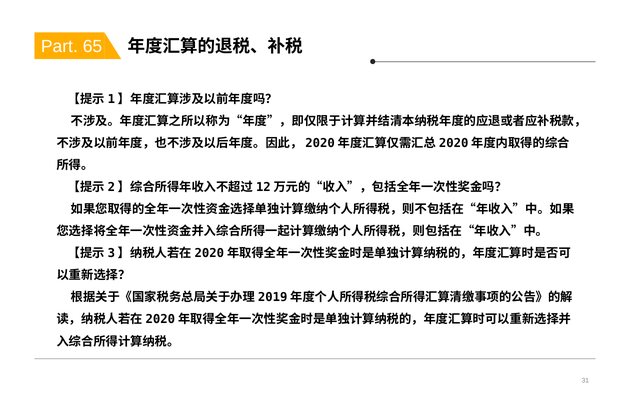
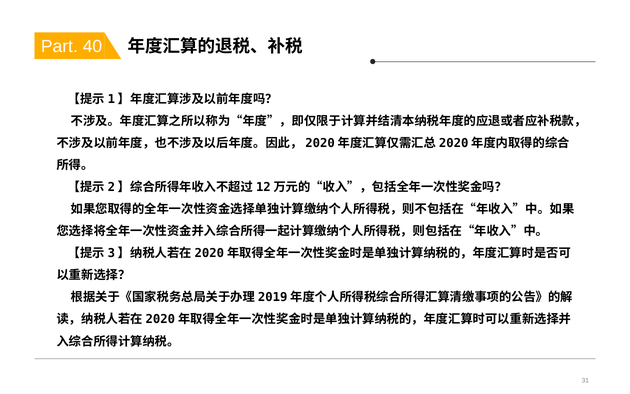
65: 65 -> 40
